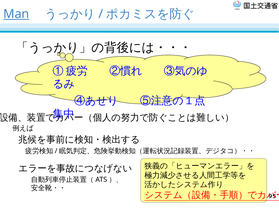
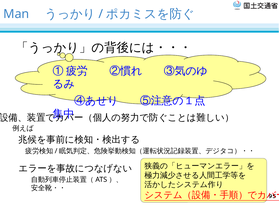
Man underline: present -> none
